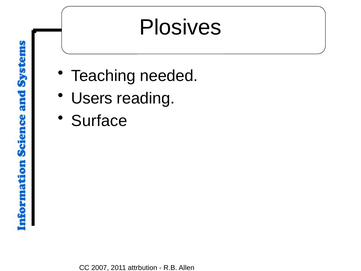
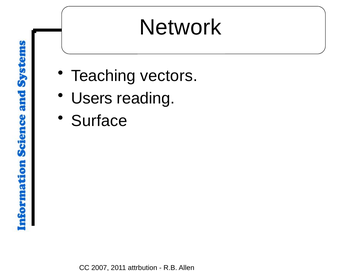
Plosives: Plosives -> Network
needed: needed -> vectors
